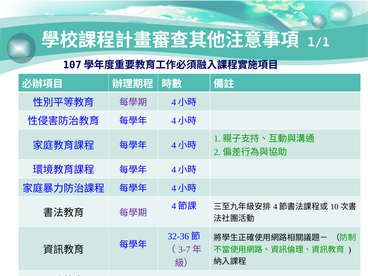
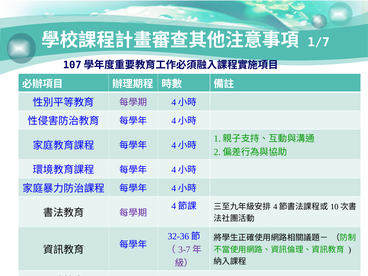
1/1: 1/1 -> 1/7
